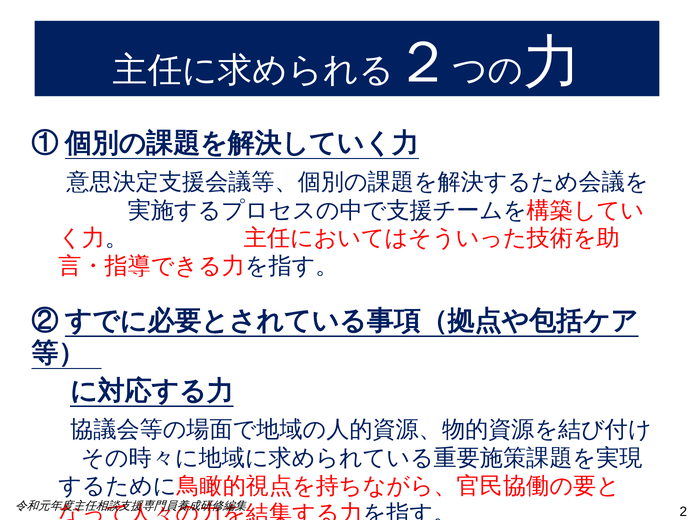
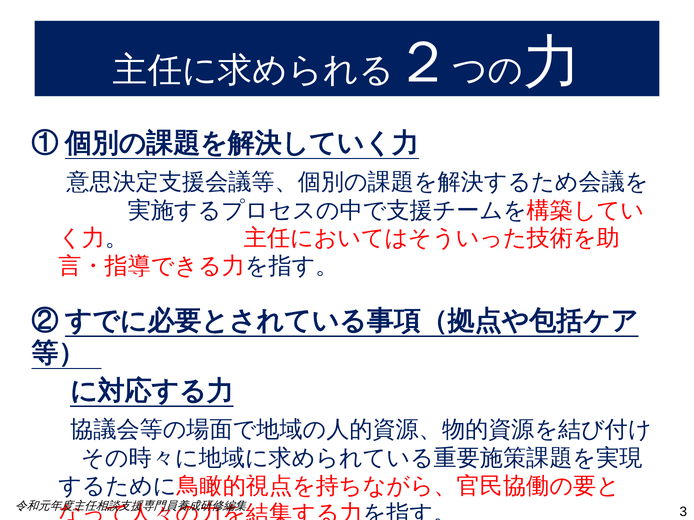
2: 2 -> 3
